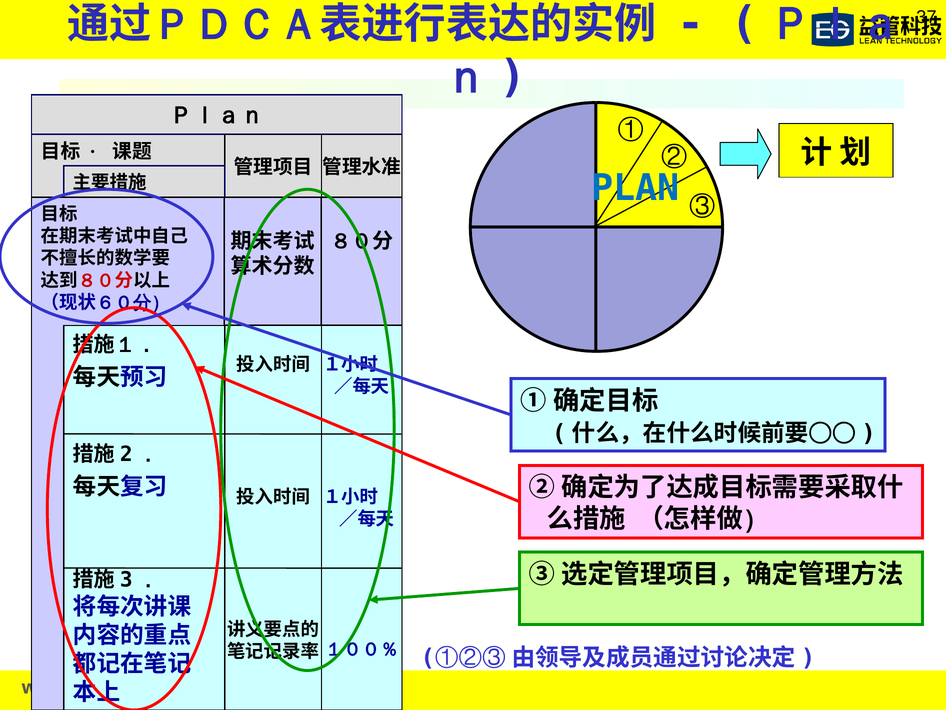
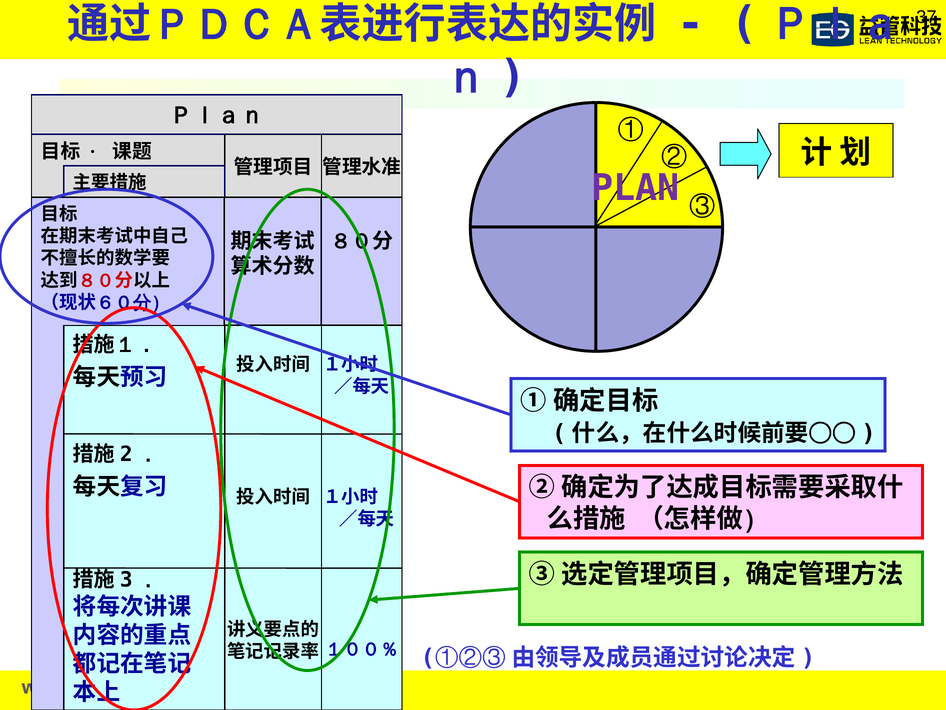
PLAN colour: blue -> purple
